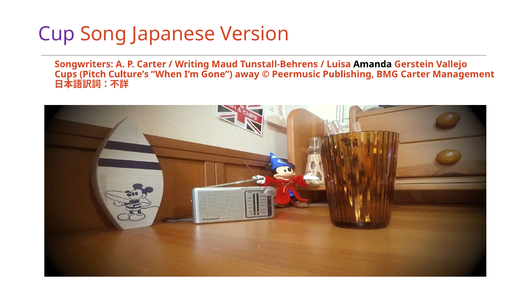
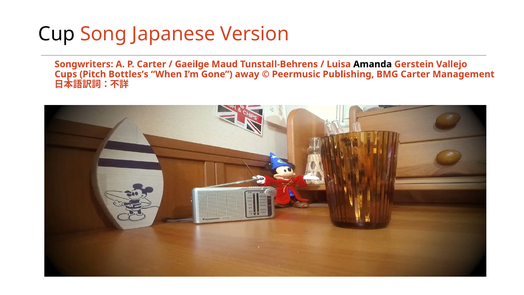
Cup colour: purple -> black
Writing: Writing -> Gaeilge
Culture’s: Culture’s -> Bottles’s
